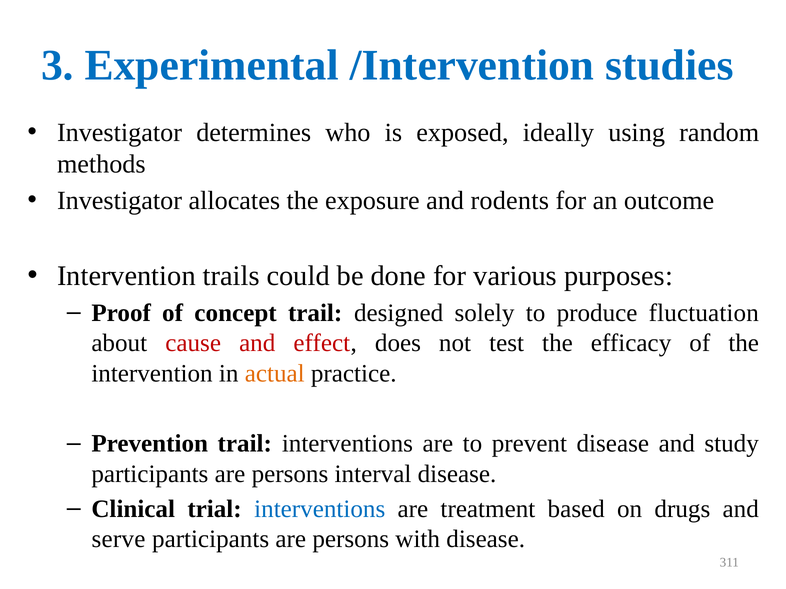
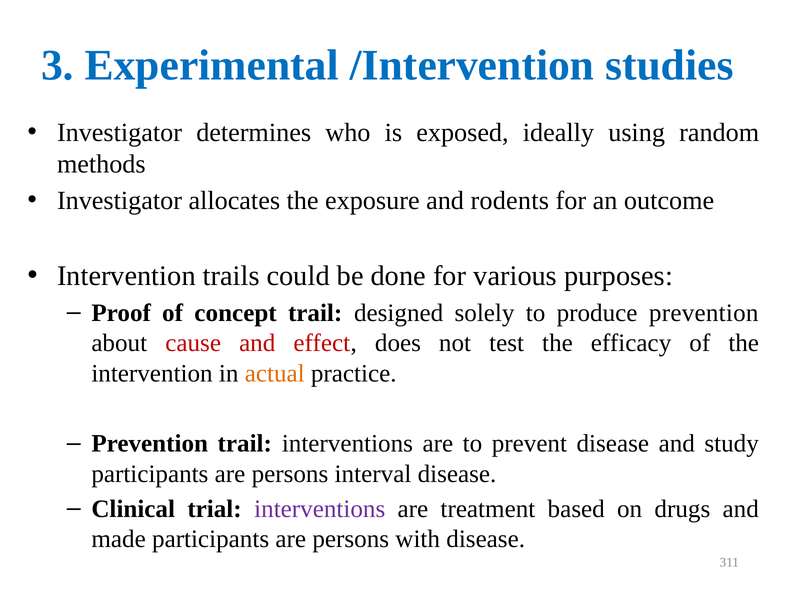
produce fluctuation: fluctuation -> prevention
interventions at (320, 509) colour: blue -> purple
serve: serve -> made
